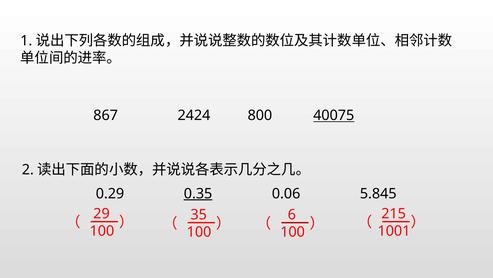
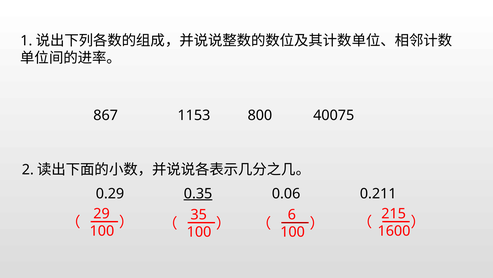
2424: 2424 -> 1153
40075 underline: present -> none
5.845: 5.845 -> 0.211
1001: 1001 -> 1600
